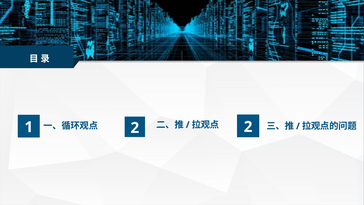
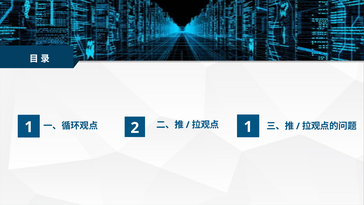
2 at (248, 127): 2 -> 1
